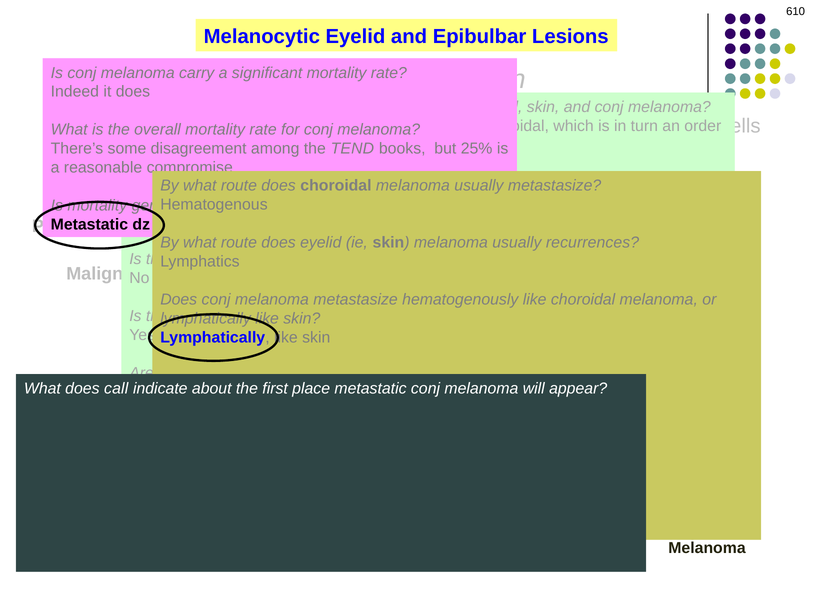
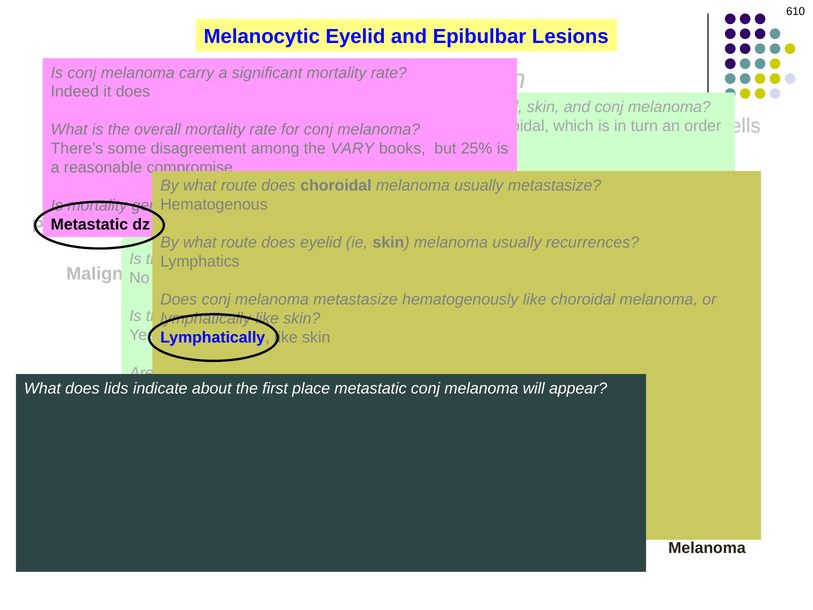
the TEND: TEND -> VARY
call: call -> lids
